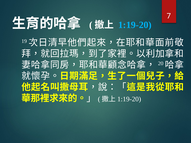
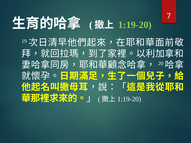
1:19-20 colour: light blue -> light green
